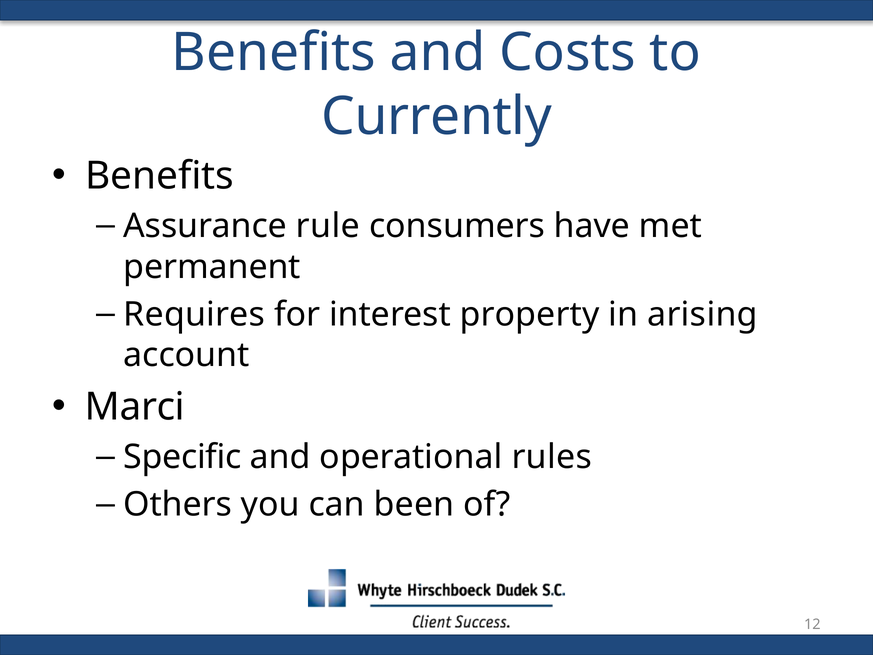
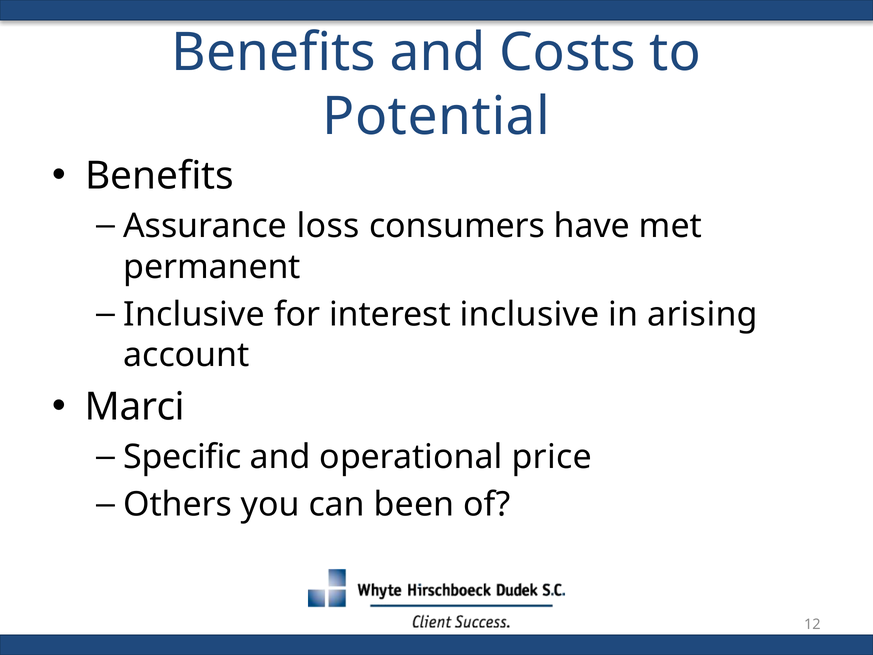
Currently: Currently -> Potential
rule: rule -> loss
Requires at (194, 314): Requires -> Inclusive
interest property: property -> inclusive
rules: rules -> price
